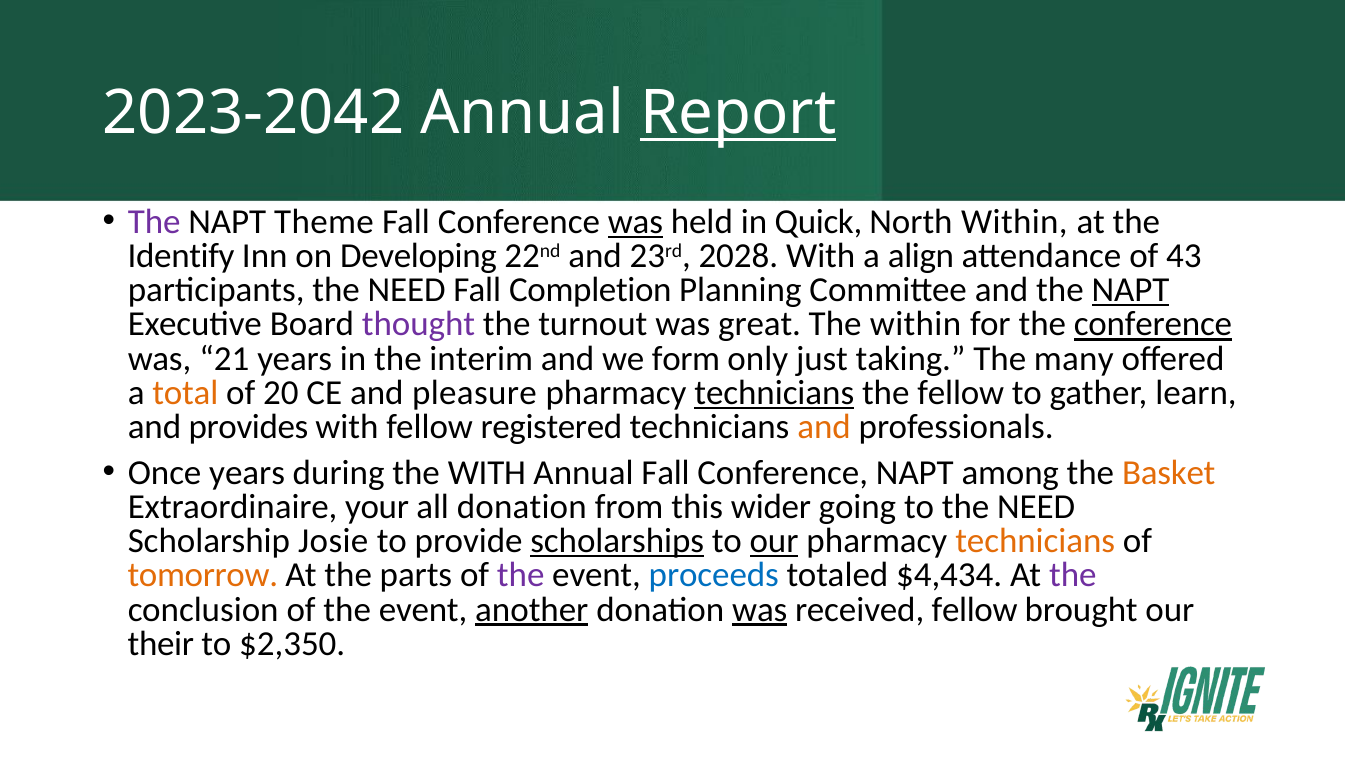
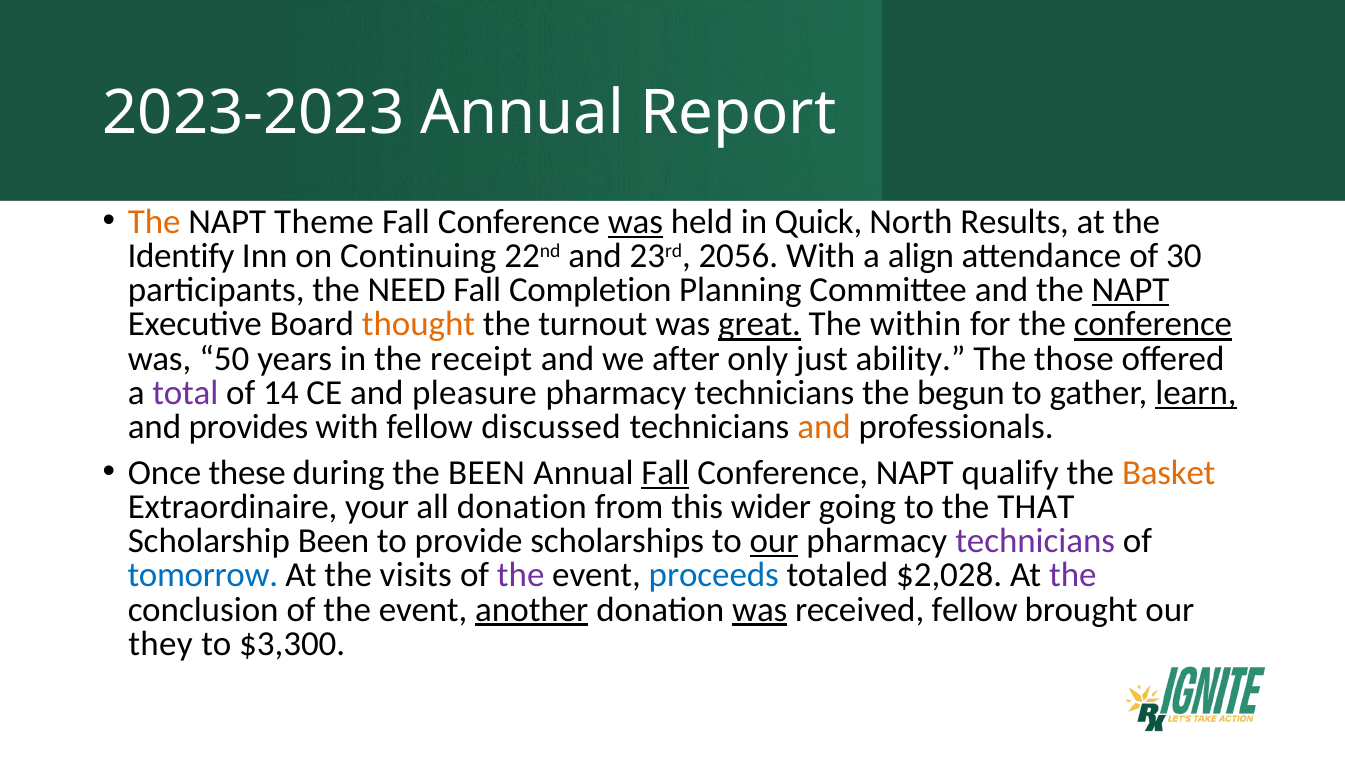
2023-2042: 2023-2042 -> 2023-2023
Report underline: present -> none
The at (154, 222) colour: purple -> orange
North Within: Within -> Results
Developing: Developing -> Continuing
2028: 2028 -> 2056
43: 43 -> 30
thought colour: purple -> orange
great underline: none -> present
21: 21 -> 50
interim: interim -> receipt
form: form -> after
taking: taking -> ability
many: many -> those
total colour: orange -> purple
20: 20 -> 14
technicians at (774, 392) underline: present -> none
the fellow: fellow -> begun
learn underline: none -> present
registered: registered -> discussed
Once years: years -> these
the WITH: WITH -> BEEN
Fall at (666, 473) underline: none -> present
among: among -> qualify
to the NEED: NEED -> THAT
Scholarship Josie: Josie -> Been
scholarships underline: present -> none
technicians at (1035, 541) colour: orange -> purple
tomorrow colour: orange -> blue
parts: parts -> visits
$4,434: $4,434 -> $2,028
their: their -> they
$2,350: $2,350 -> $3,300
